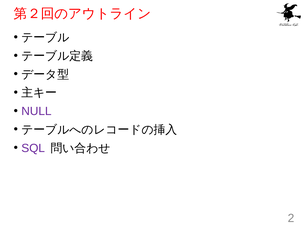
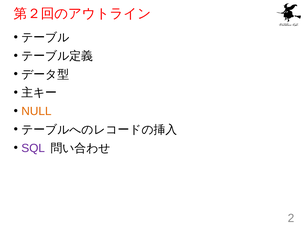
NULL colour: purple -> orange
